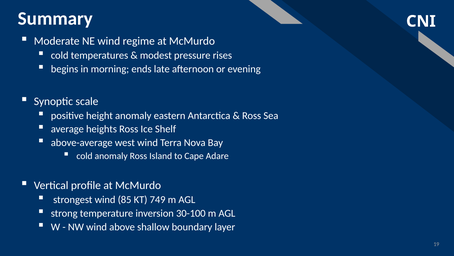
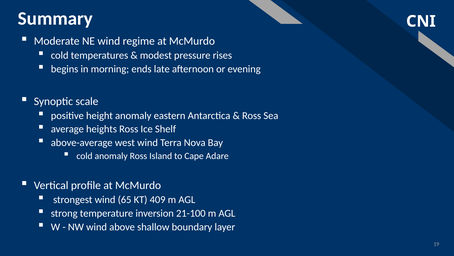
85: 85 -> 65
749: 749 -> 409
30-100: 30-100 -> 21-100
